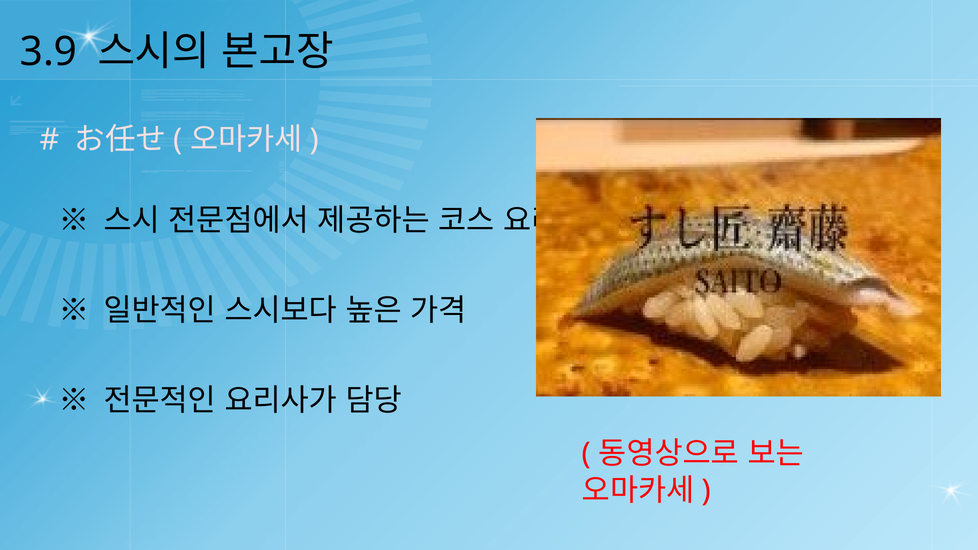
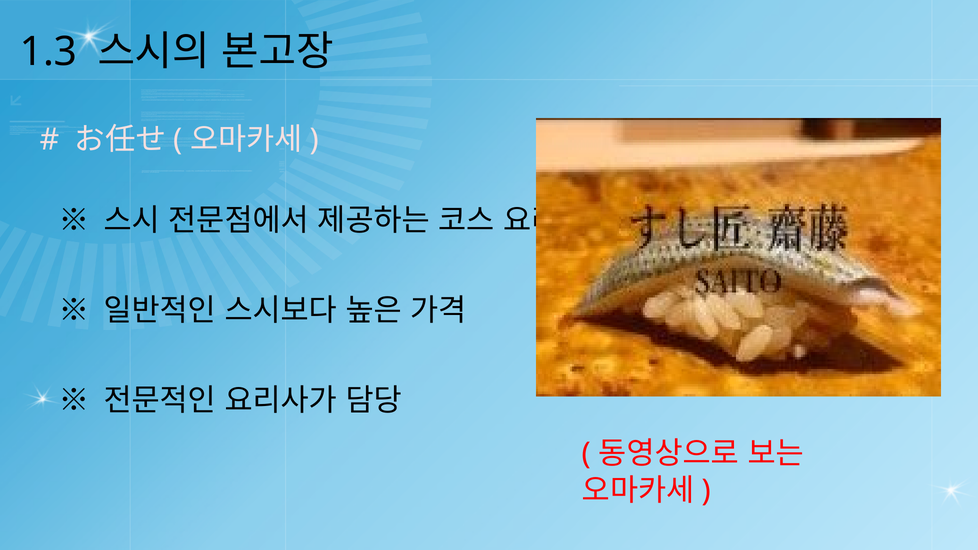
3.9: 3.9 -> 1.3
